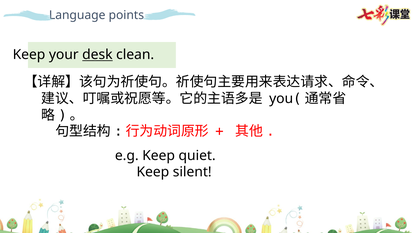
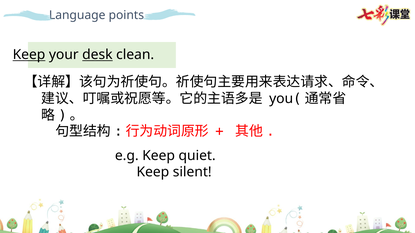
Keep at (29, 55) underline: none -> present
